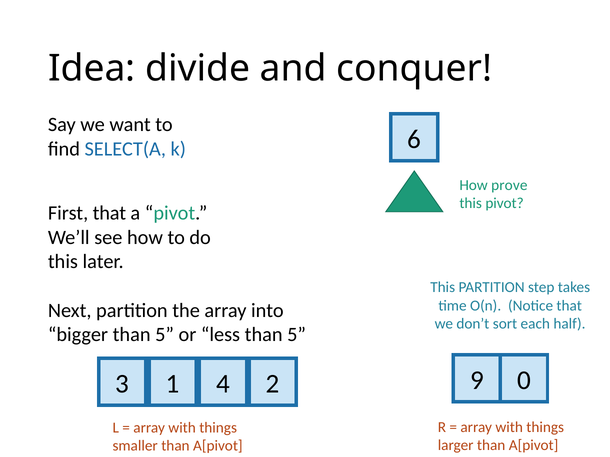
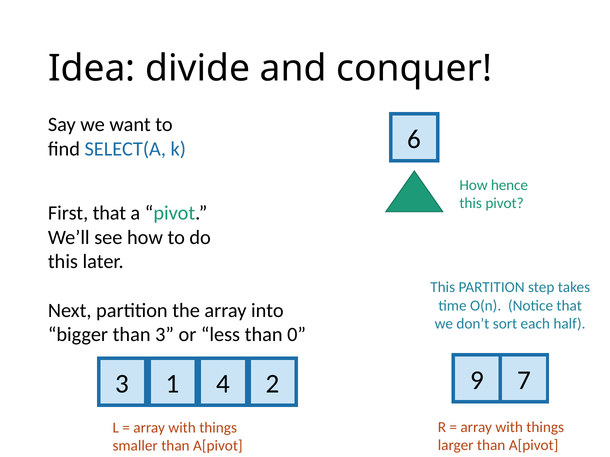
prove: prove -> hence
bigger than 5: 5 -> 3
less than 5: 5 -> 0
0: 0 -> 7
